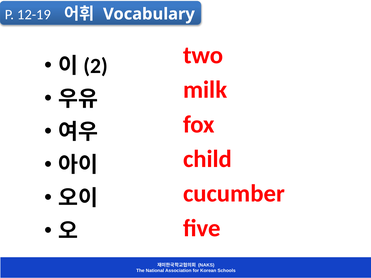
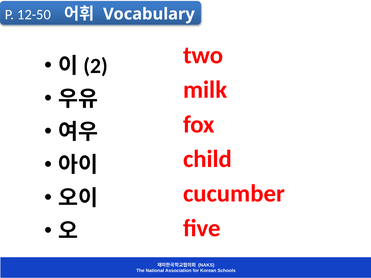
12-19: 12-19 -> 12-50
